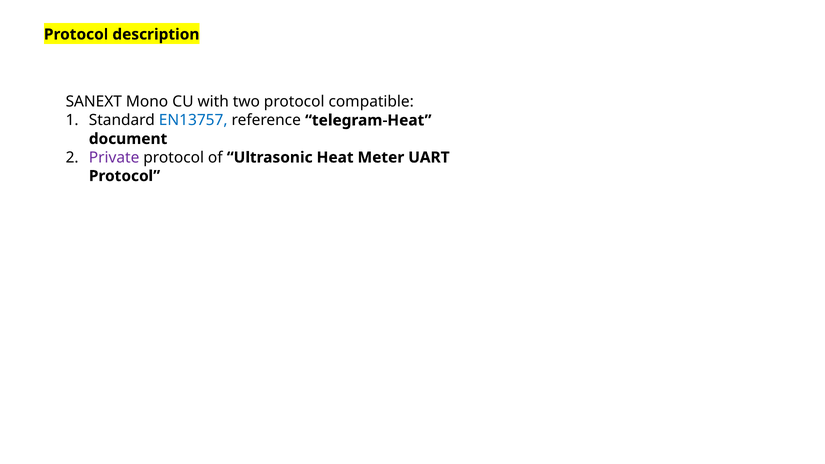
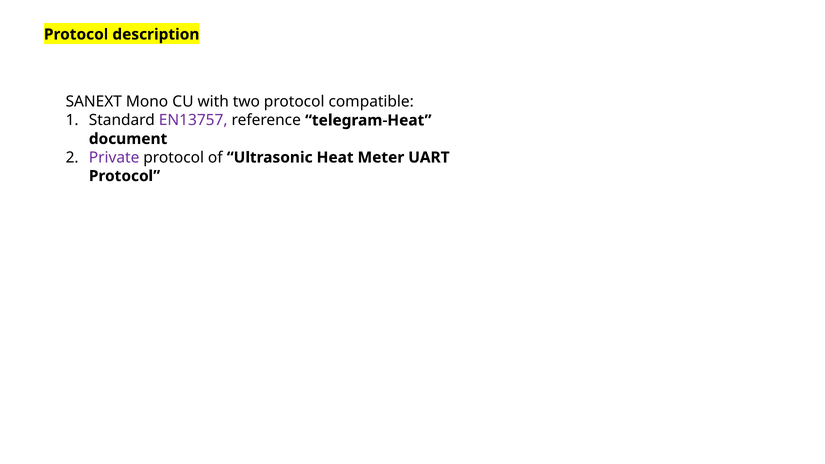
EN13757 colour: blue -> purple
